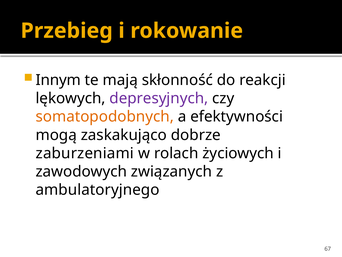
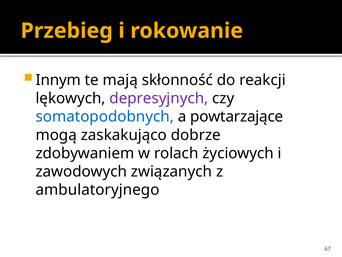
somatopodobnych colour: orange -> blue
efektywności: efektywności -> powtarzające
zaburzeniami: zaburzeniami -> zdobywaniem
